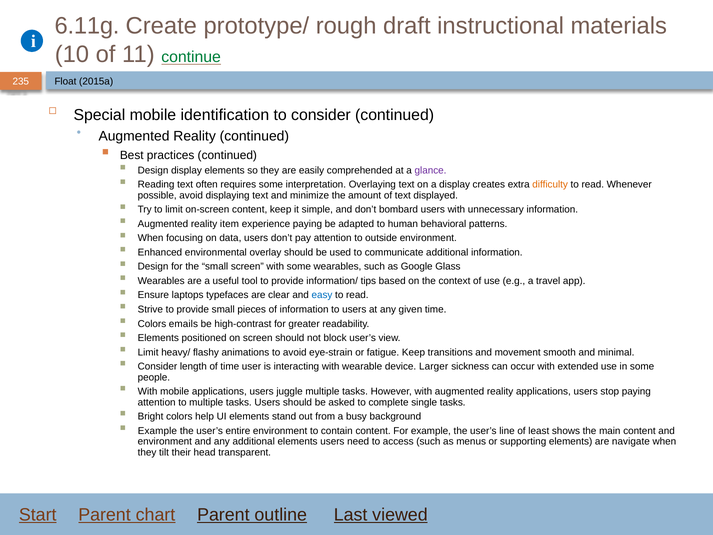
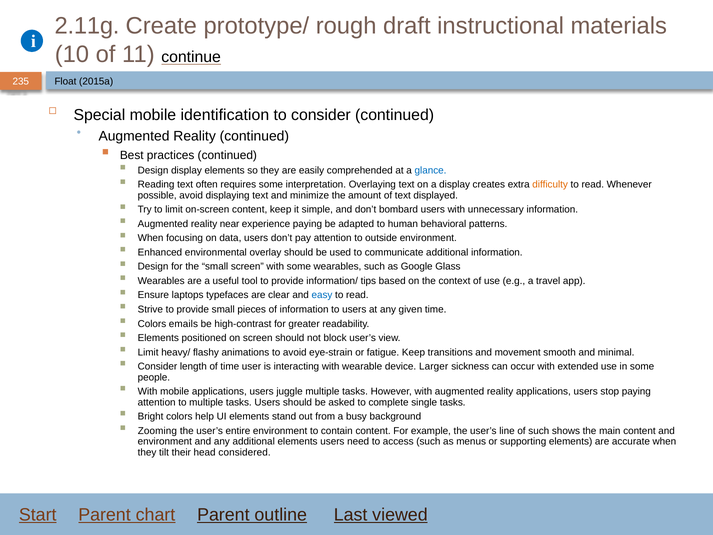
6.11g: 6.11g -> 2.11g
continue colour: green -> black
glance colour: purple -> blue
item: item -> near
Example at (157, 431): Example -> Zooming
of least: least -> such
navigate: navigate -> accurate
transparent: transparent -> considered
